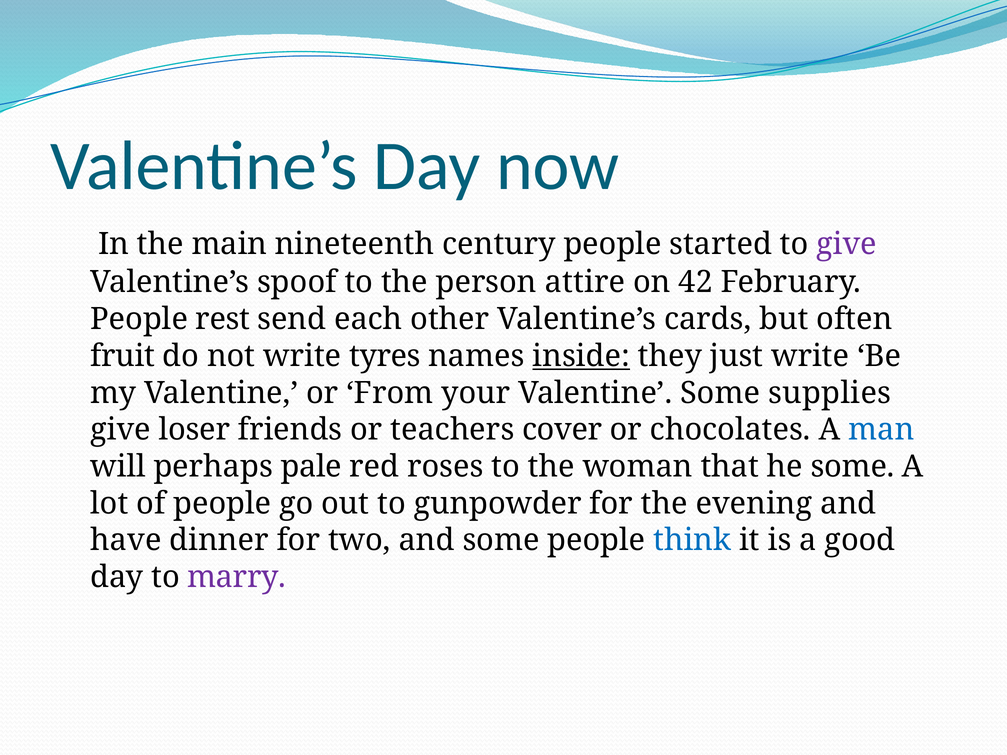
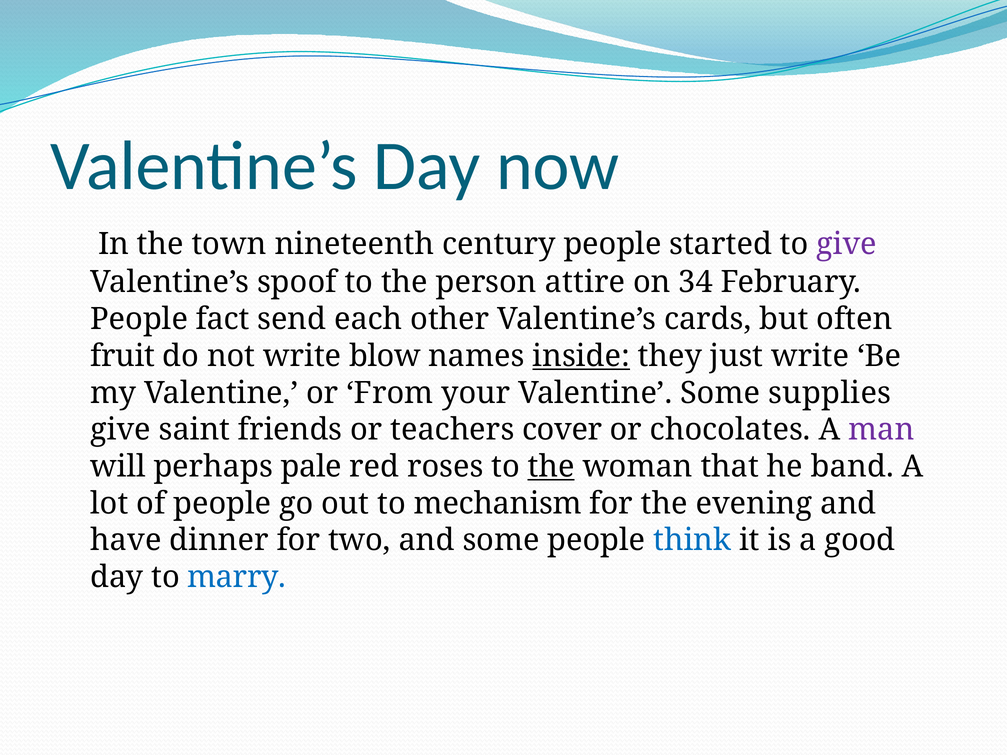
main: main -> town
42: 42 -> 34
rest: rest -> fact
tyres: tyres -> blow
loser: loser -> saint
man colour: blue -> purple
the at (551, 467) underline: none -> present
he some: some -> band
gunpowder: gunpowder -> mechanism
marry colour: purple -> blue
